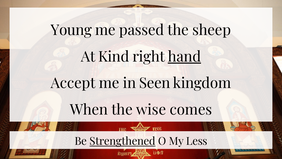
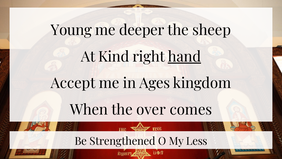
passed: passed -> deeper
Seen: Seen -> Ages
wise: wise -> over
Strengthened underline: present -> none
